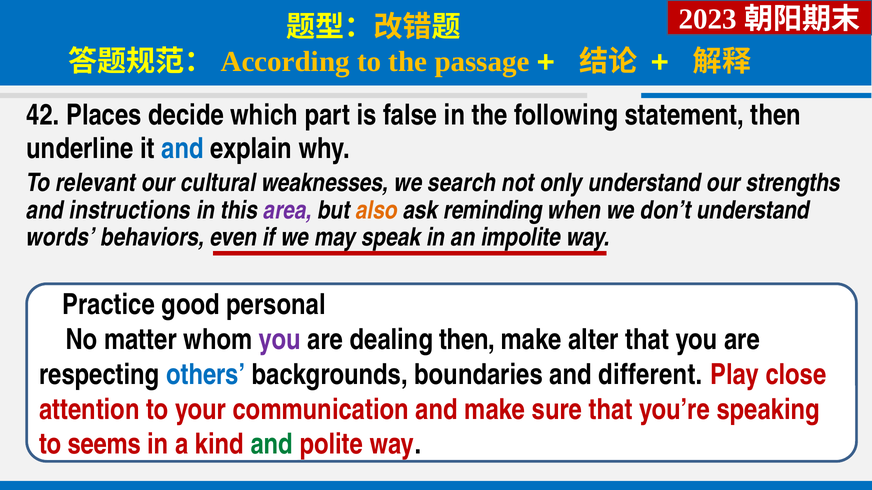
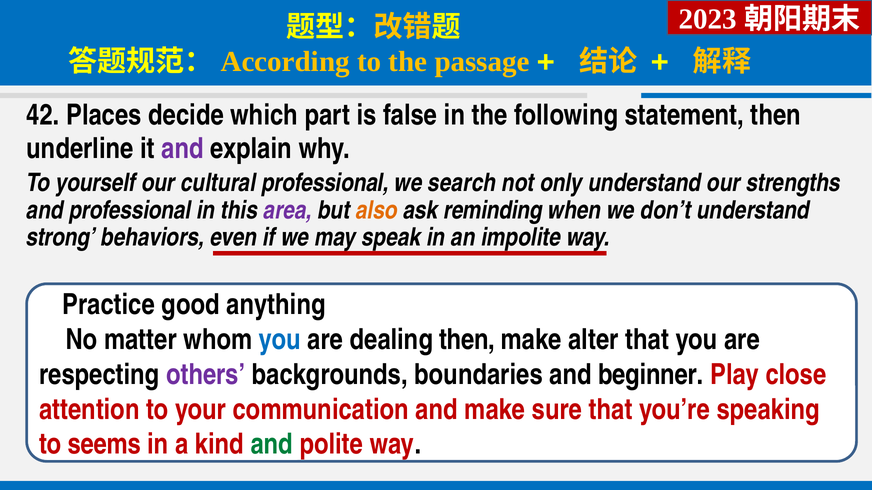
and at (182, 149) colour: blue -> purple
relevant: relevant -> yourself
cultural weaknesses: weaknesses -> professional
and instructions: instructions -> professional
words: words -> strong
personal: personal -> anything
you at (280, 340) colour: purple -> blue
others colour: blue -> purple
different: different -> beginner
